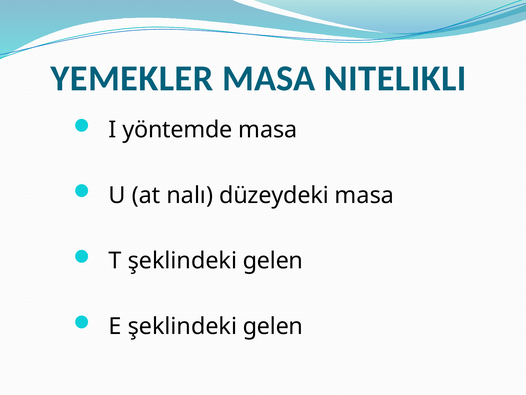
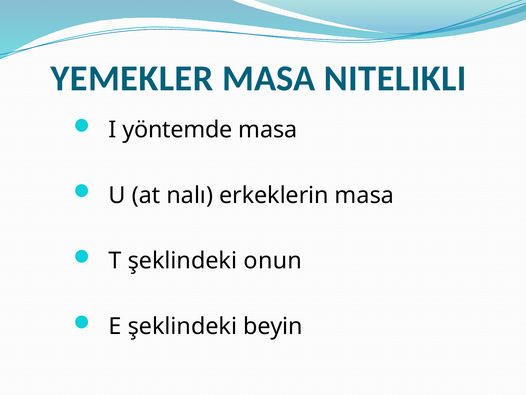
düzeydeki: düzeydeki -> erkeklerin
T şeklindeki gelen: gelen -> onun
E şeklindeki gelen: gelen -> beyin
